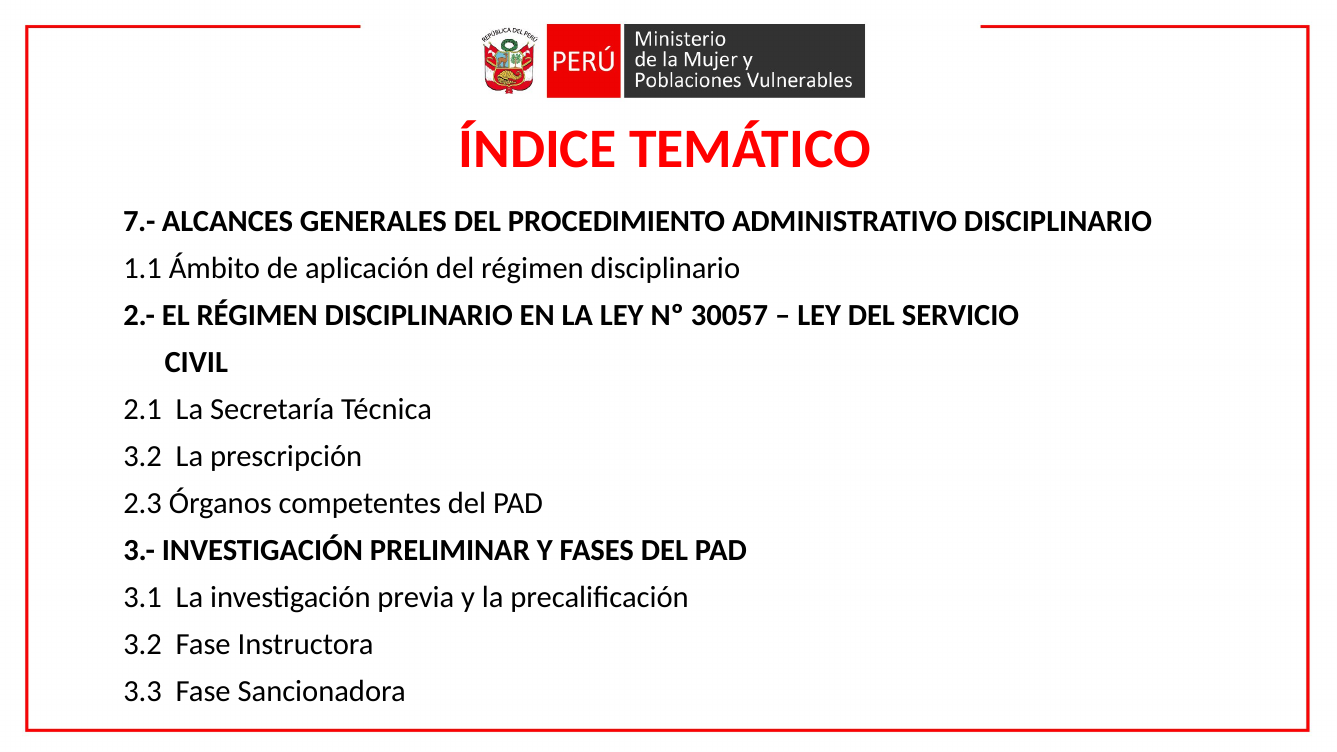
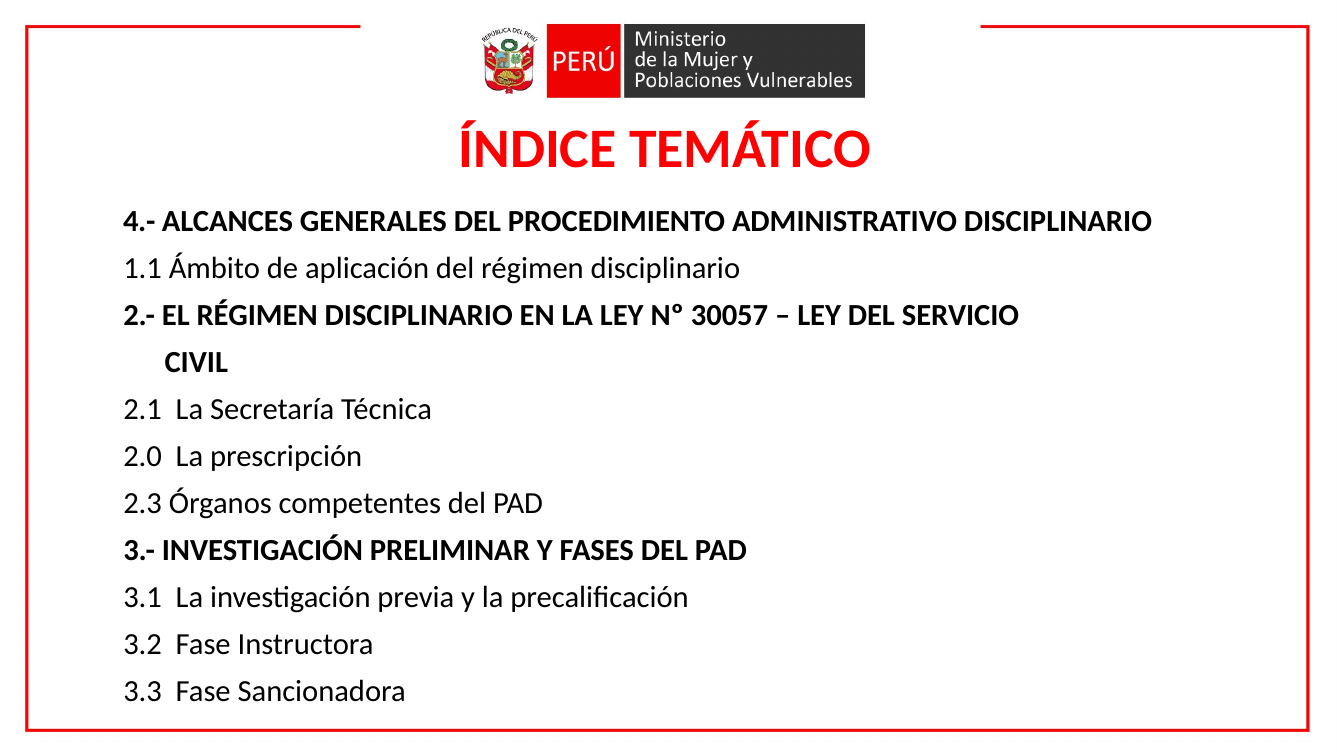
7.-: 7.- -> 4.-
3.2 at (143, 456): 3.2 -> 2.0
